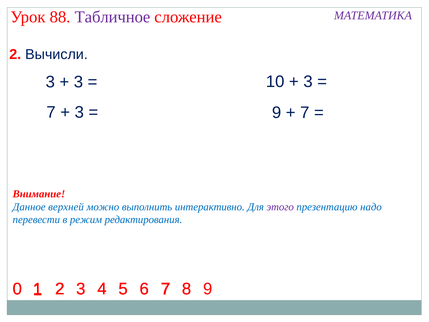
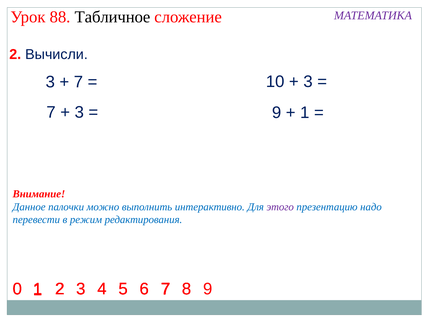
Табличное colour: purple -> black
3 at (78, 82): 3 -> 7
7 at (305, 112): 7 -> 1
верхней: верхней -> палочки
